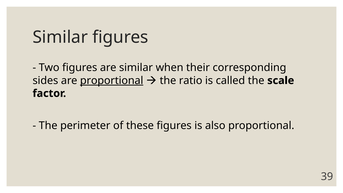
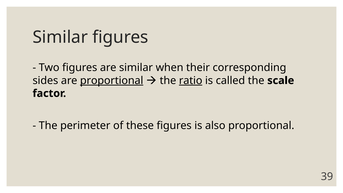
ratio underline: none -> present
